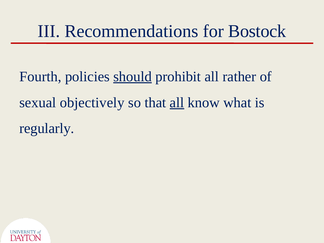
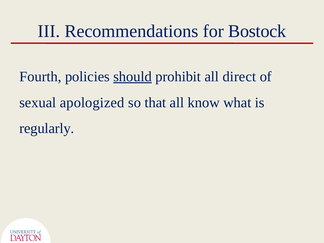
rather: rather -> direct
objectively: objectively -> apologized
all at (177, 103) underline: present -> none
